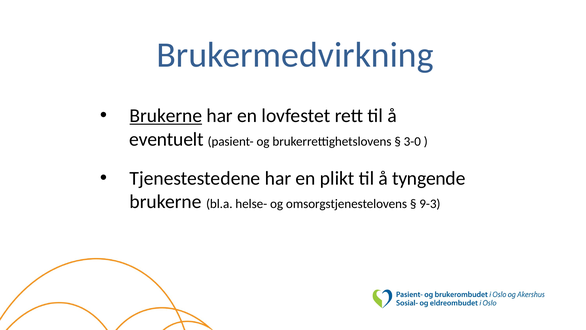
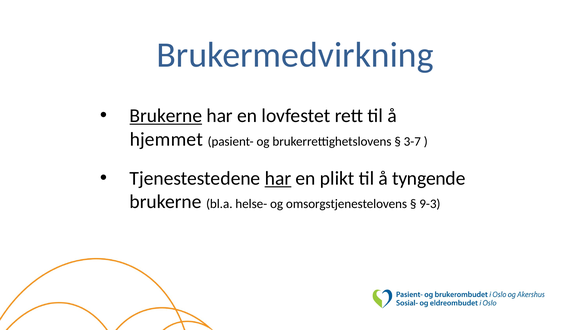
eventuelt: eventuelt -> hjemmet
3-0: 3-0 -> 3-7
har at (278, 178) underline: none -> present
